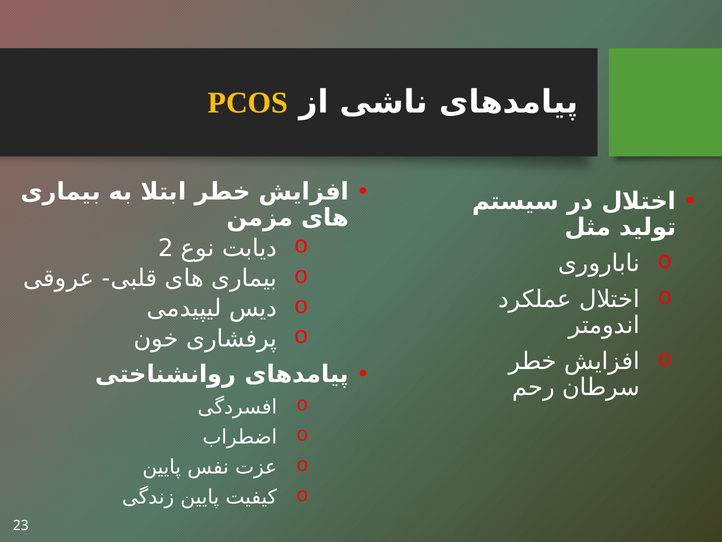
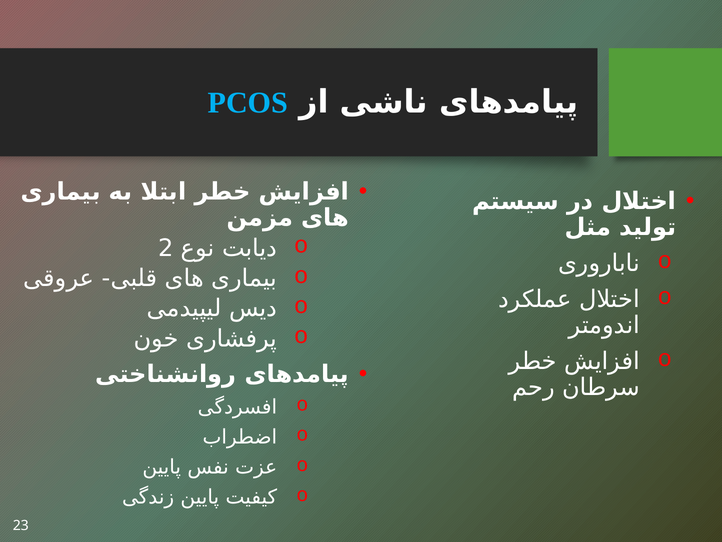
PCOS colour: yellow -> light blue
